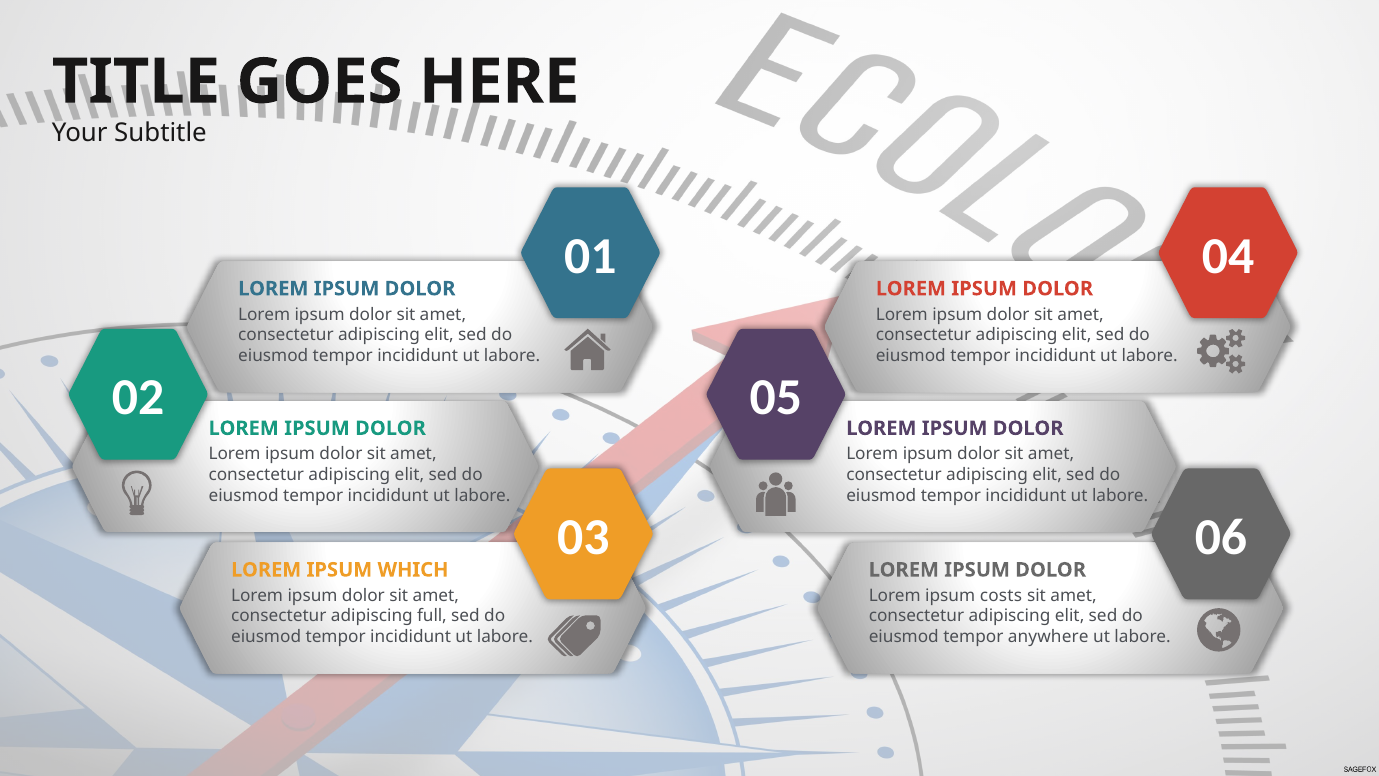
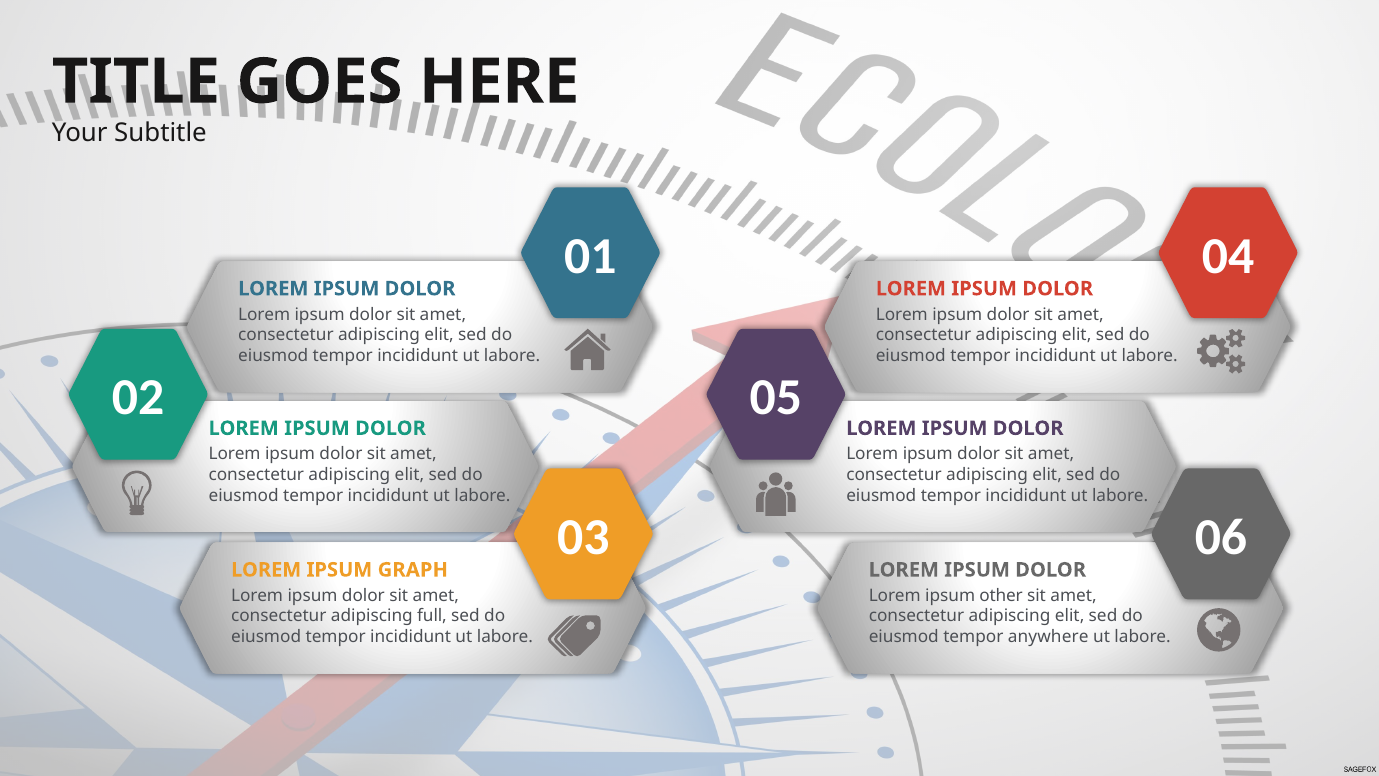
WHICH: WHICH -> GRAPH
costs: costs -> other
